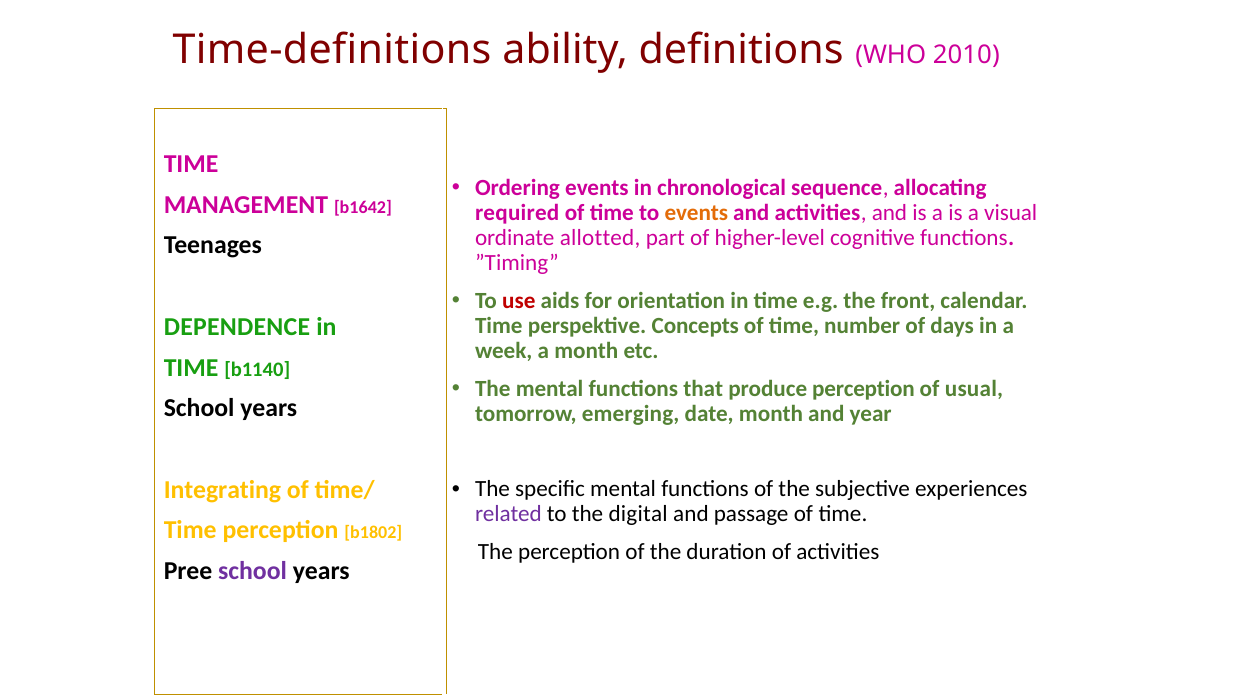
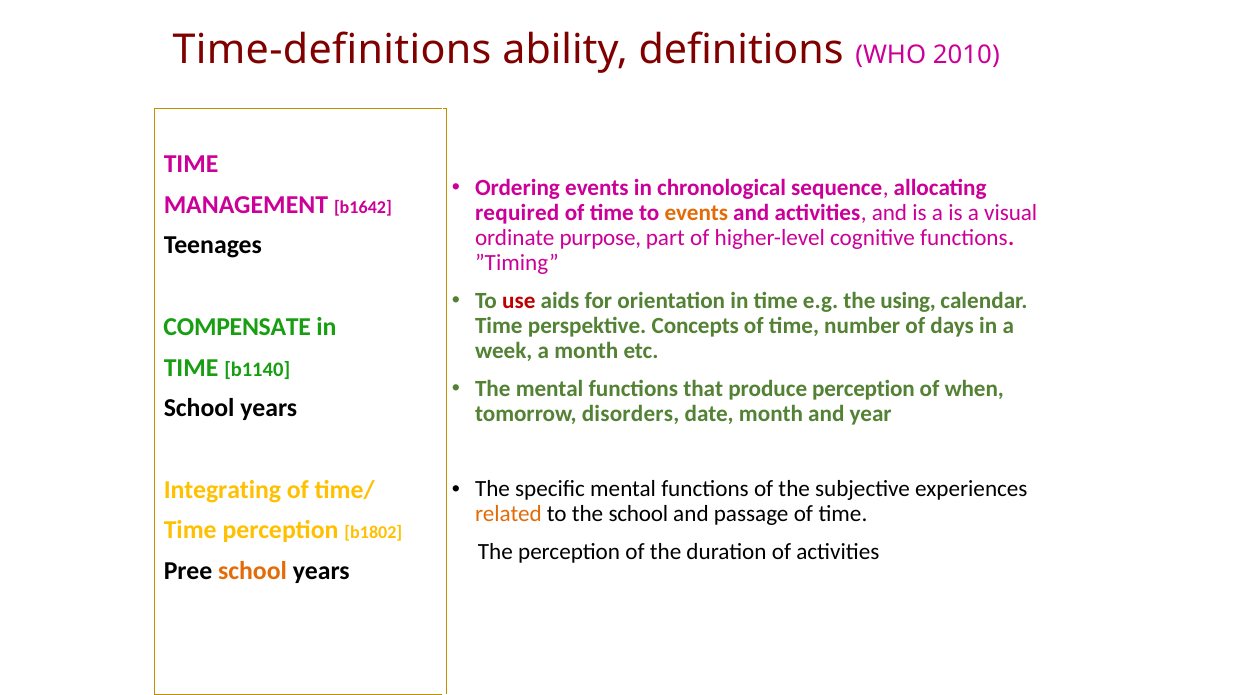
allotted: allotted -> purpose
front: front -> using
DEPENDENCE: DEPENDENCE -> COMPENSATE
usual: usual -> when
emerging: emerging -> disorders
related colour: purple -> orange
the digital: digital -> school
school at (253, 571) colour: purple -> orange
